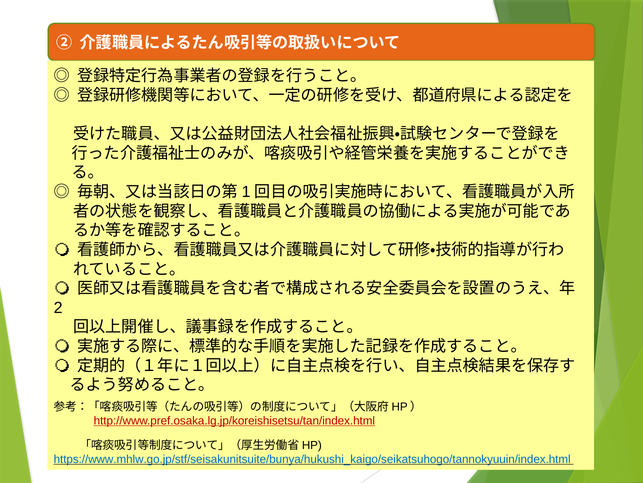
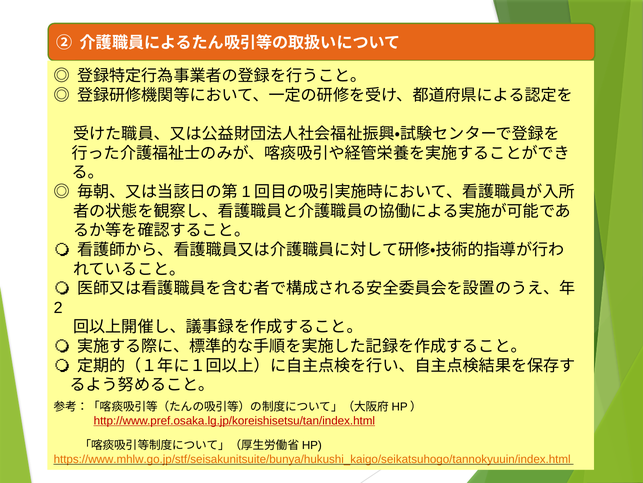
https://www.mhlw.go.jp/stf/seisakunitsuite/bunya/hukushi_kaigo/seikatsuhogo/tannokyuuin/index.html colour: blue -> orange
